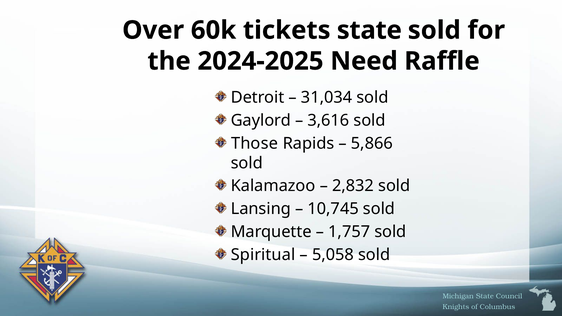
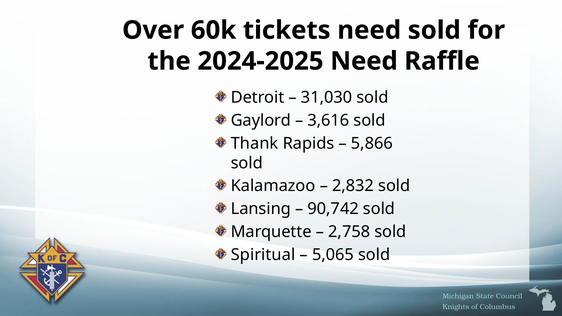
tickets state: state -> need
31,034: 31,034 -> 31,030
Those: Those -> Thank
10,745: 10,745 -> 90,742
1,757: 1,757 -> 2,758
5,058: 5,058 -> 5,065
